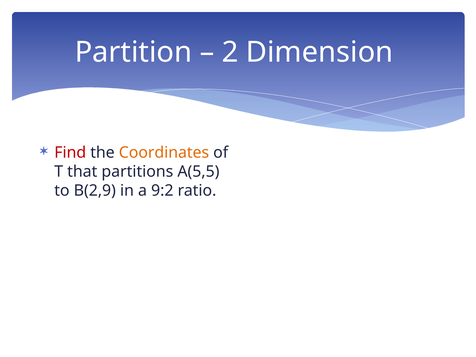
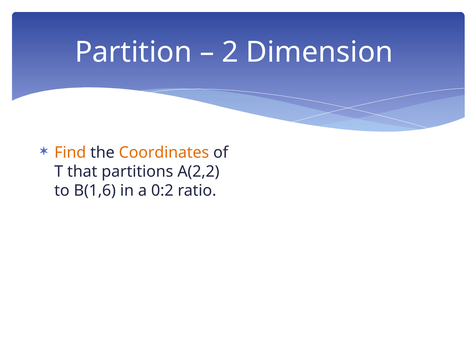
Find colour: red -> orange
A(5,5: A(5,5 -> A(2,2
B(2,9: B(2,9 -> B(1,6
9:2: 9:2 -> 0:2
